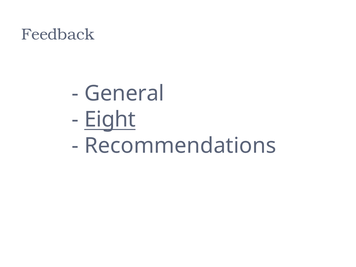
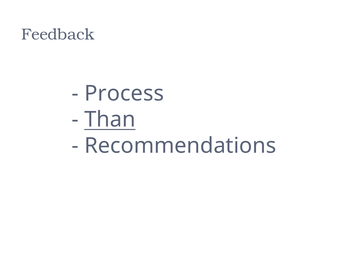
General: General -> Process
Eight: Eight -> Than
